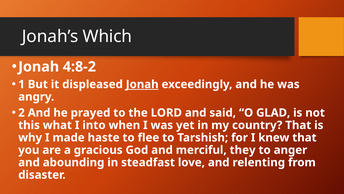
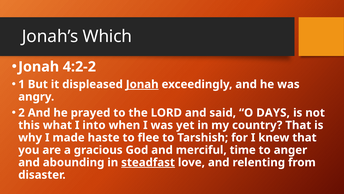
4:8-2: 4:8-2 -> 4:2-2
GLAD: GLAD -> DAYS
they: they -> time
steadfast underline: none -> present
